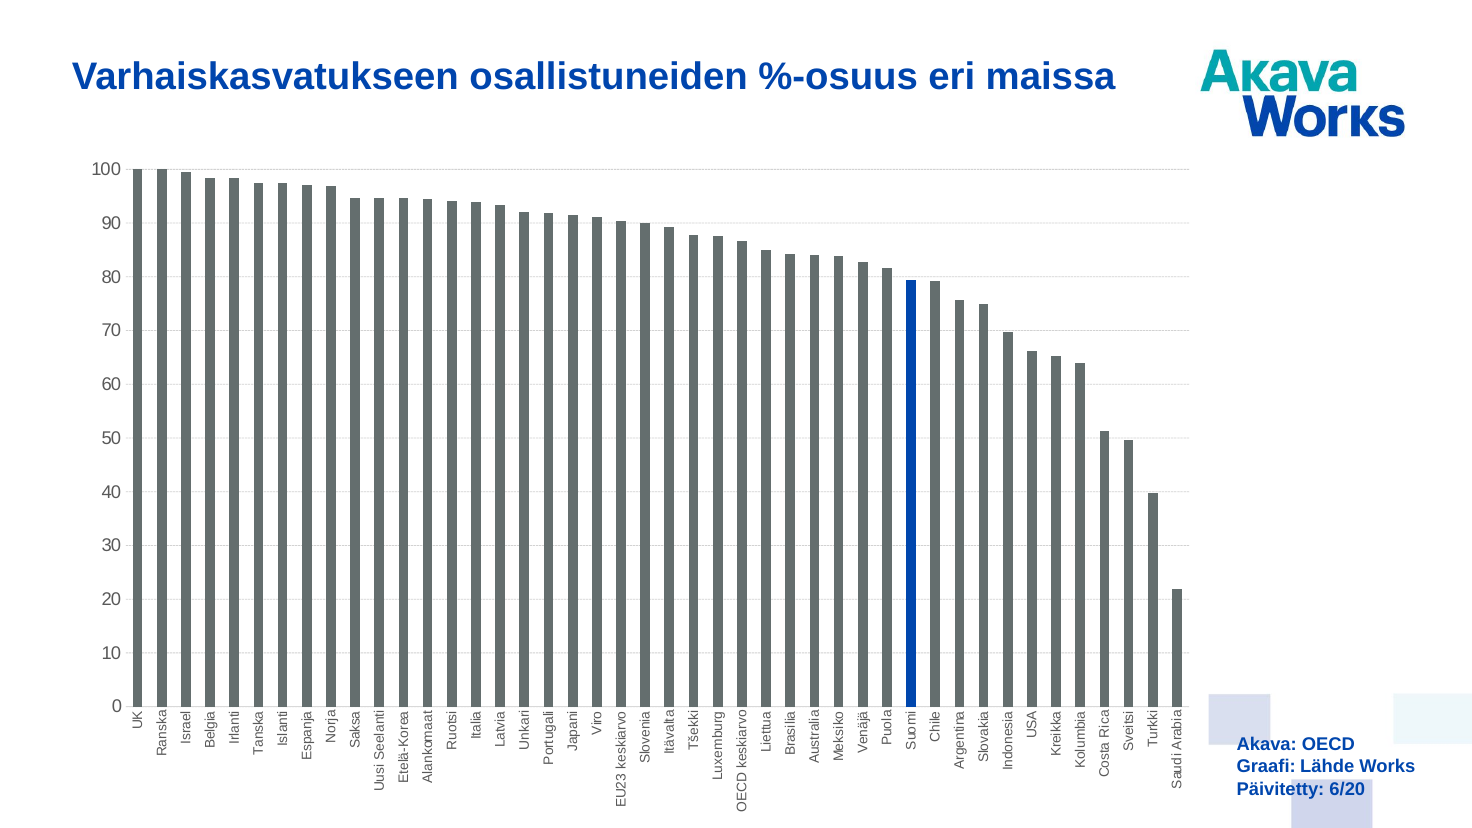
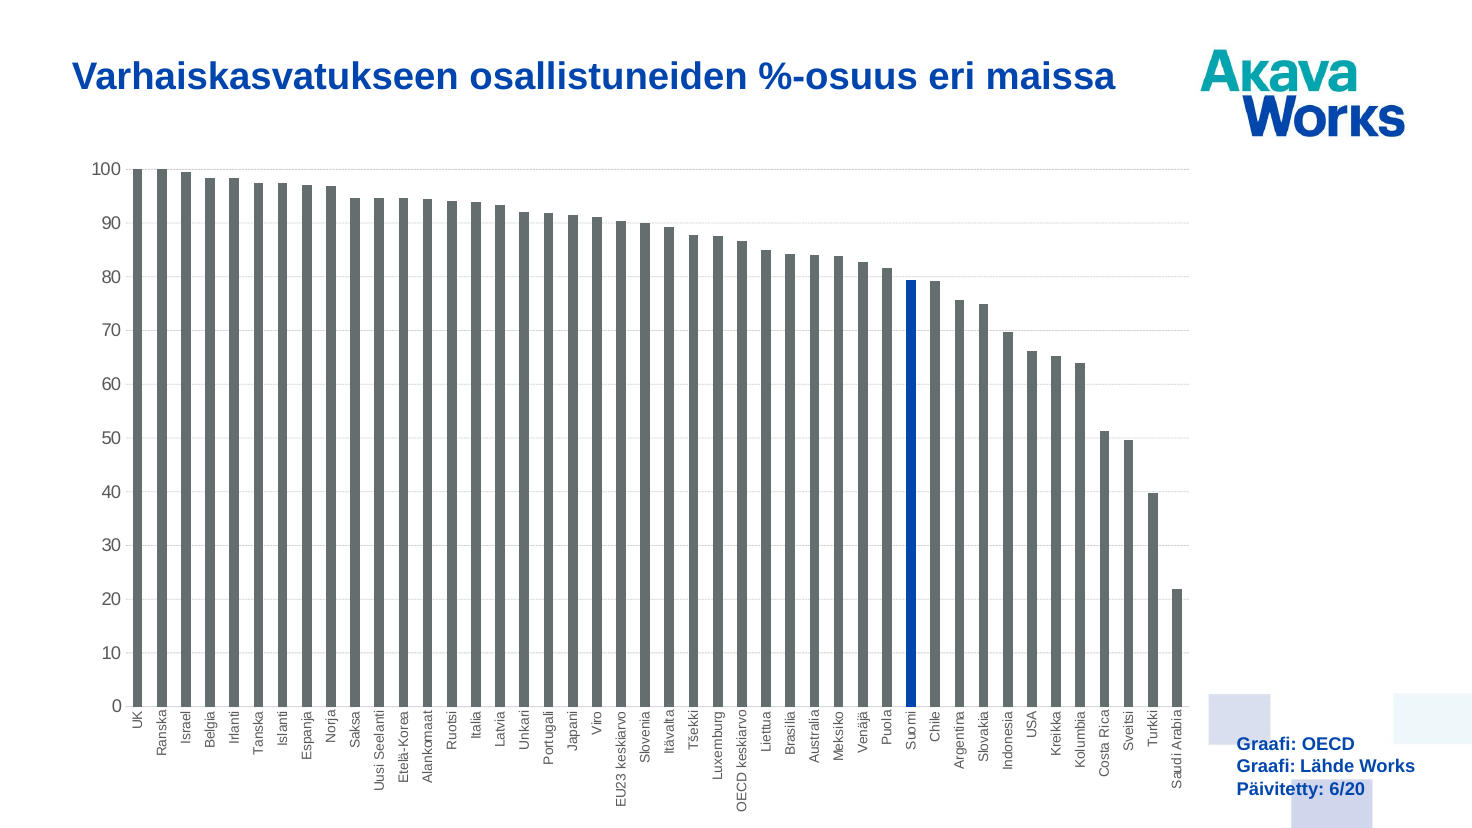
Akava at (1267, 745): Akava -> Graafi
